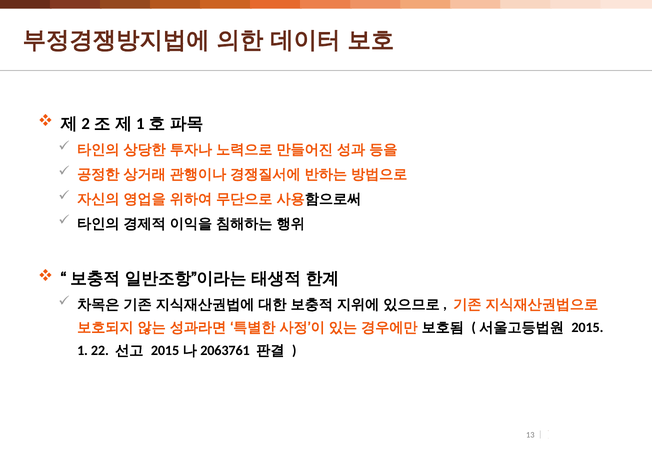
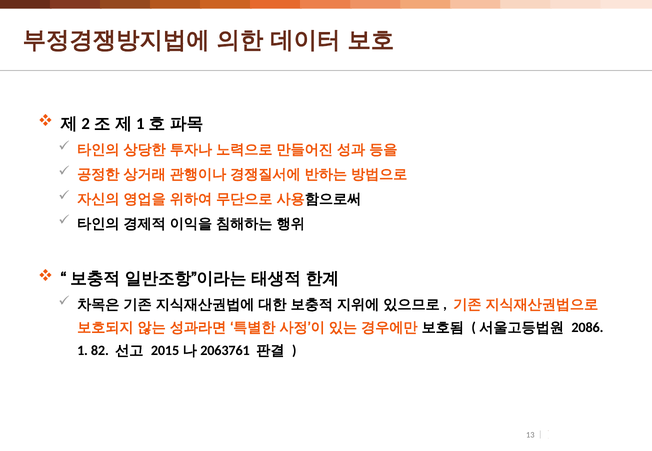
2015: 2015 -> 2086
22: 22 -> 82
